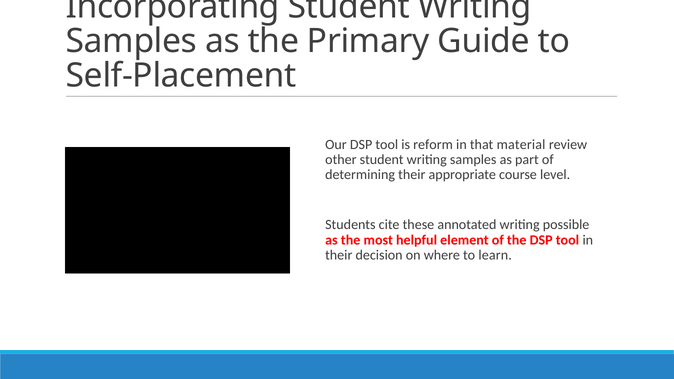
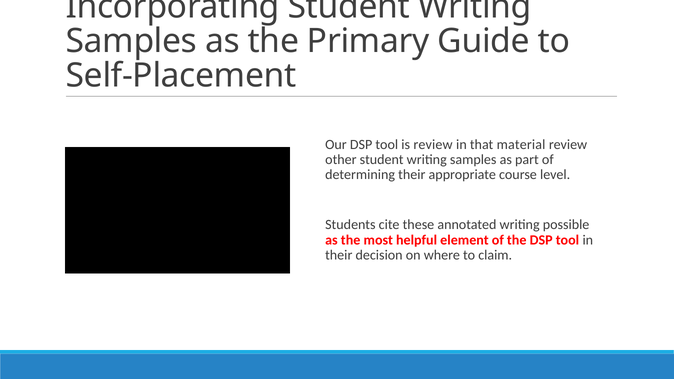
is reform: reform -> review
learn: learn -> claim
